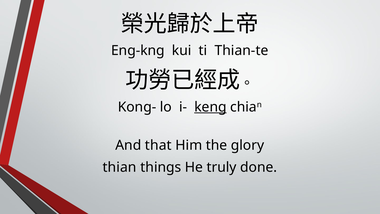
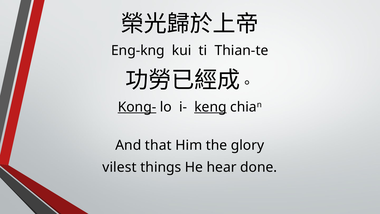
Kong- underline: none -> present
thian: thian -> vilest
truly: truly -> hear
